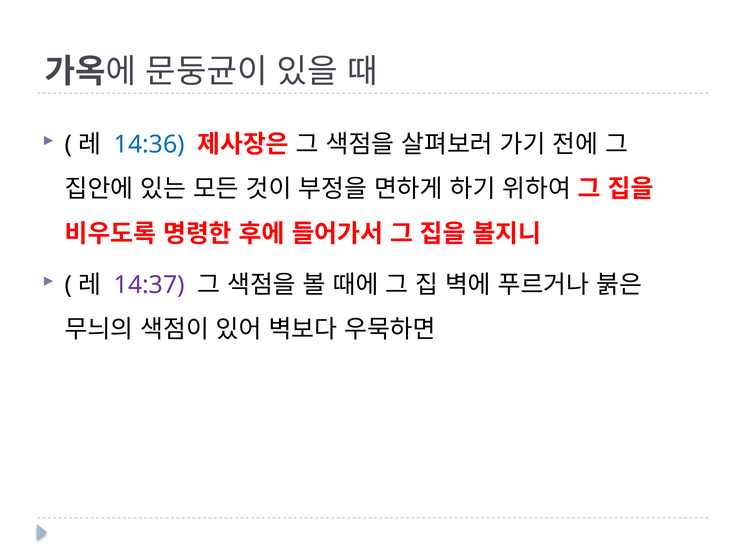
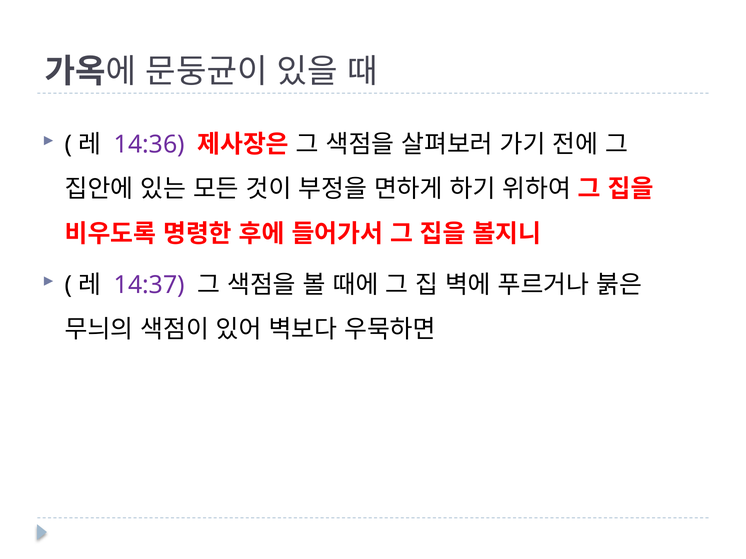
14:36 colour: blue -> purple
